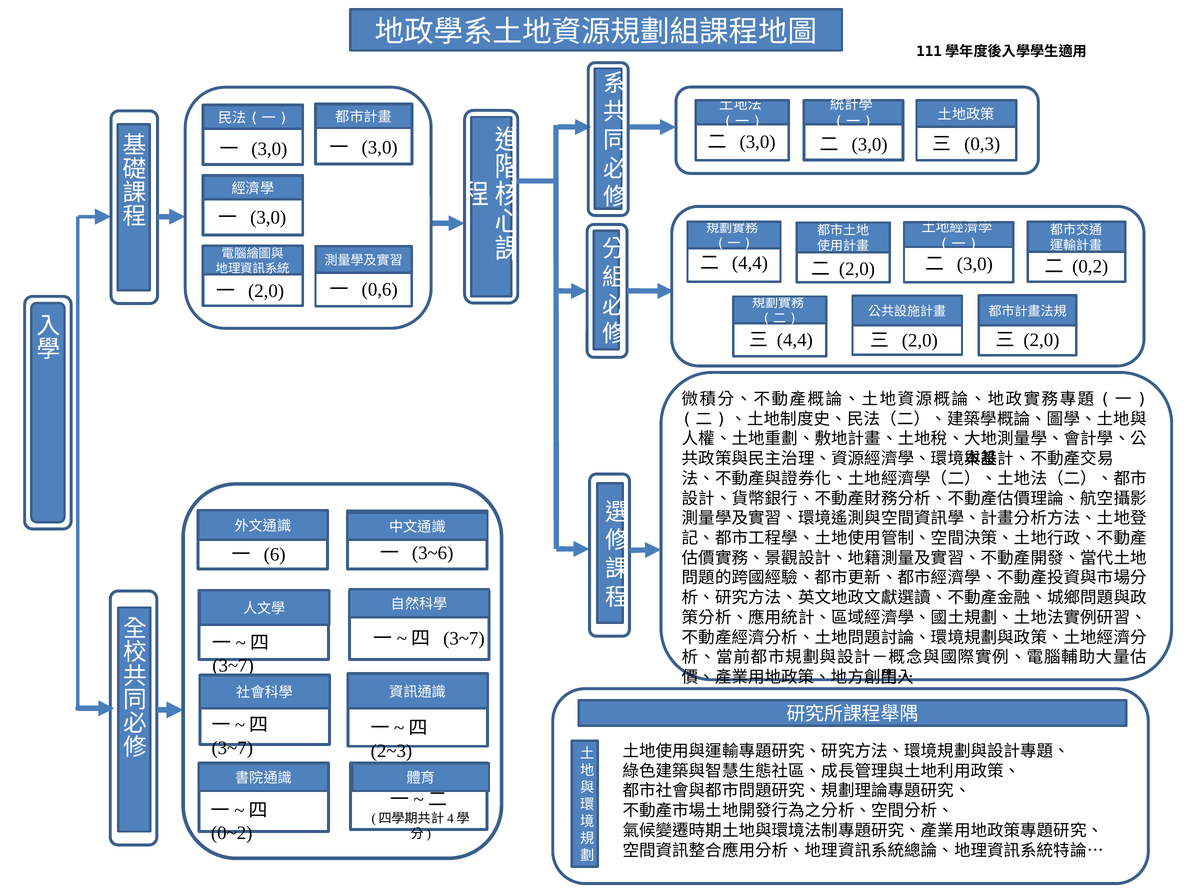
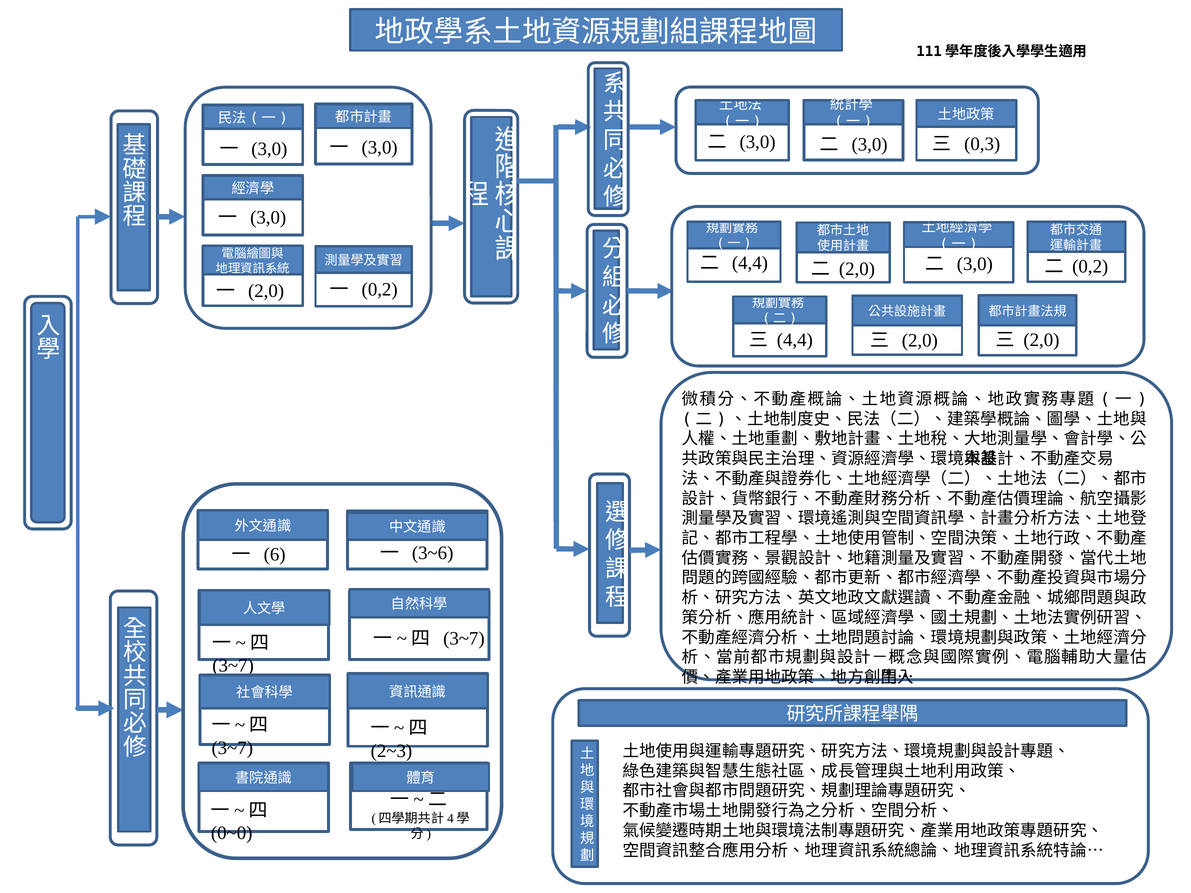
0,6 at (380, 290): 0,6 -> 0,2
0~2: 0~2 -> 0~0
